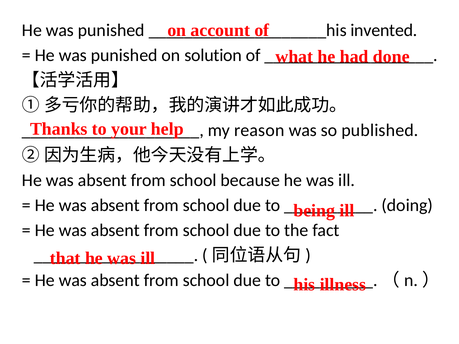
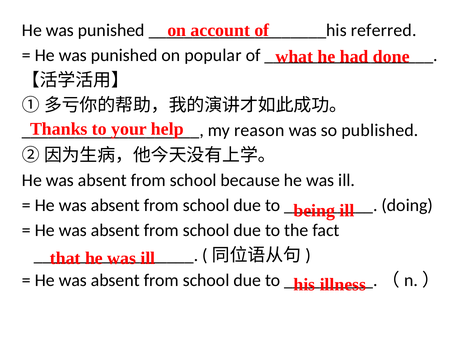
invented: invented -> referred
solution: solution -> popular
